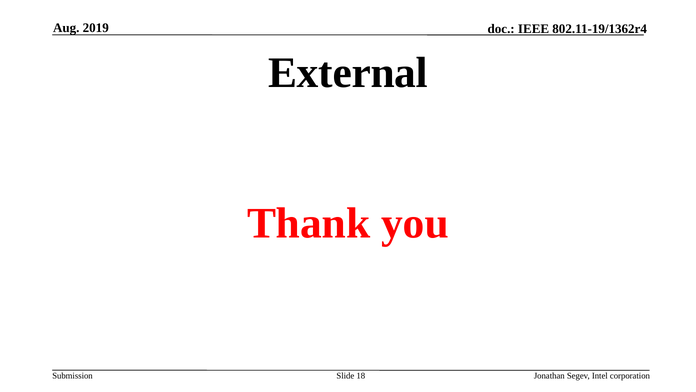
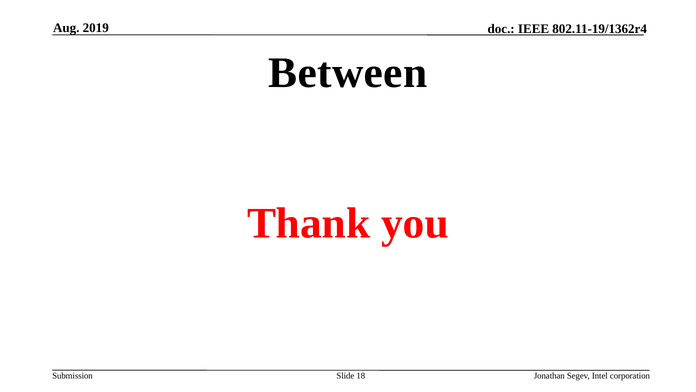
External: External -> Between
